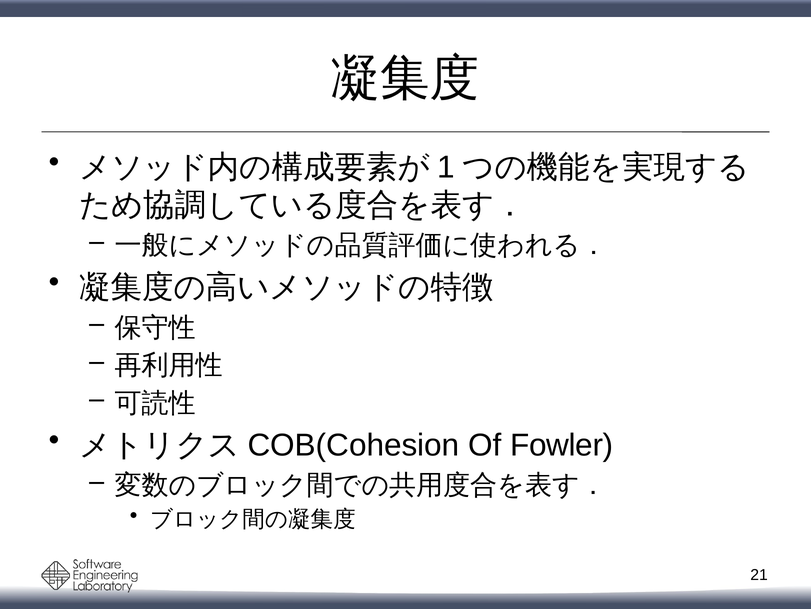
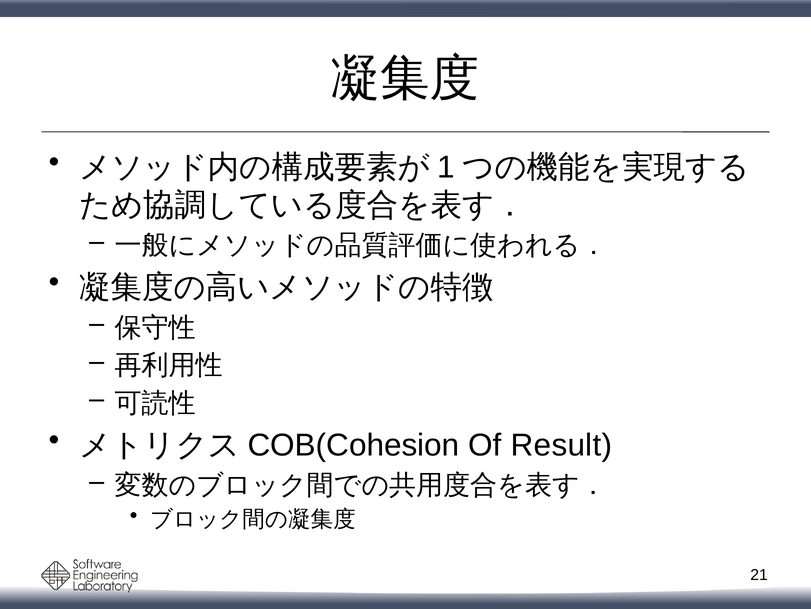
Fowler: Fowler -> Result
